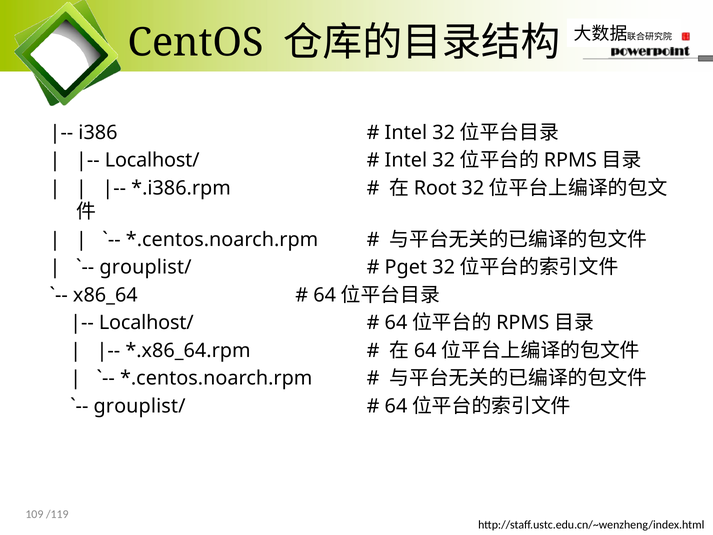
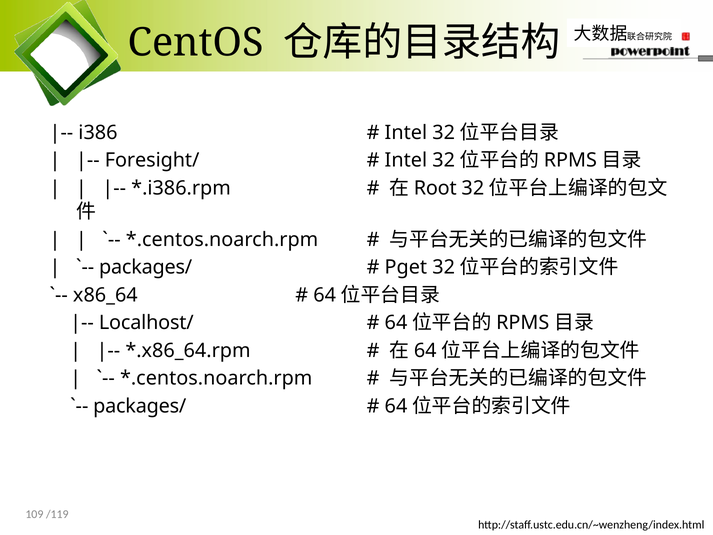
Localhost/ at (152, 160): Localhost/ -> Foresight/
grouplist/ at (146, 267): grouplist/ -> packages/
grouplist/ at (140, 406): grouplist/ -> packages/
